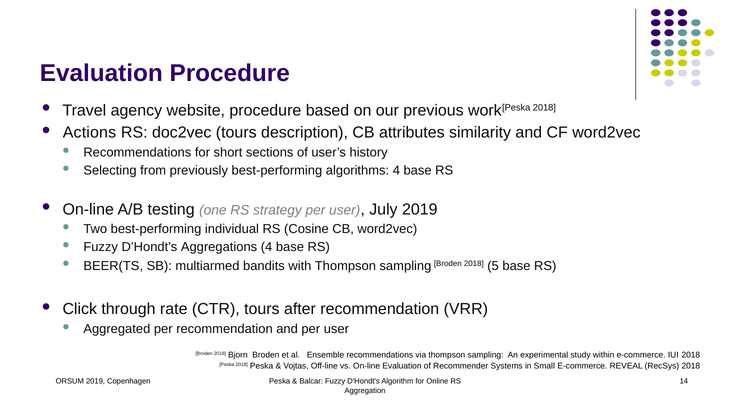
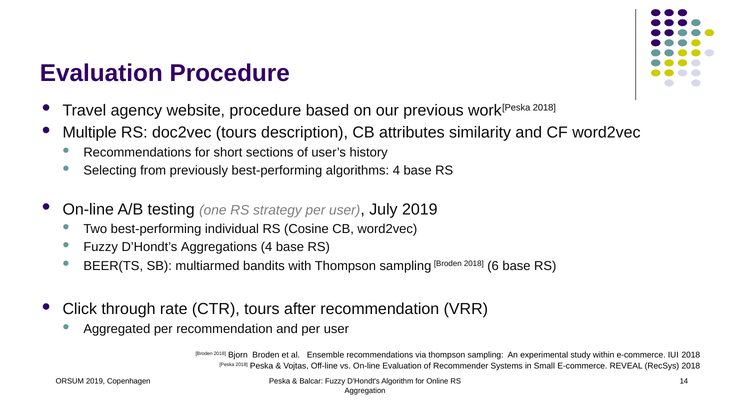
Actions: Actions -> Multiple
5: 5 -> 6
